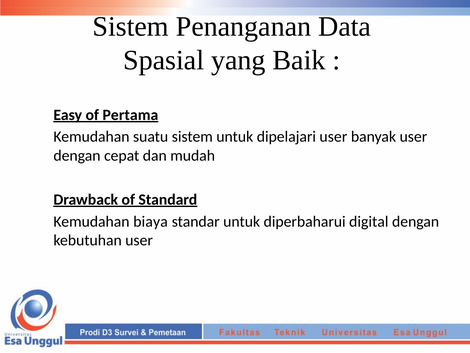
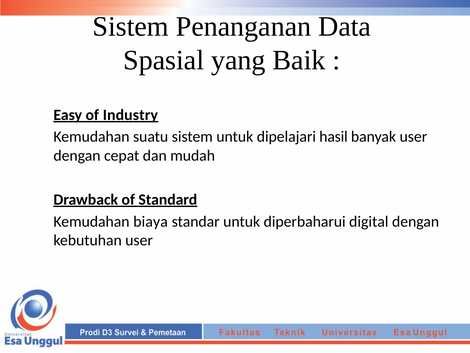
Pertama: Pertama -> Industry
dipelajari user: user -> hasil
